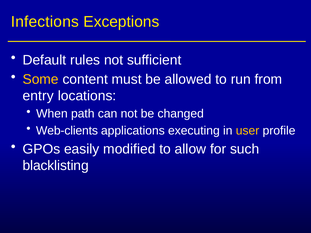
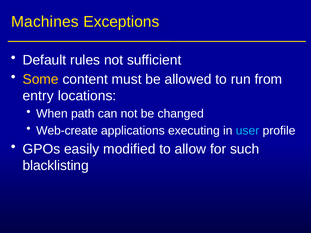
Infections: Infections -> Machines
Web-clients: Web-clients -> Web-create
user colour: yellow -> light blue
